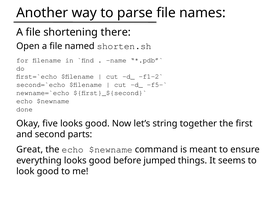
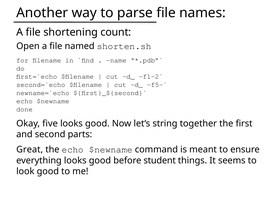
there: there -> count
jumped: jumped -> student
